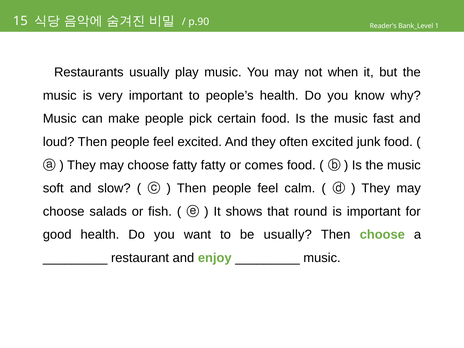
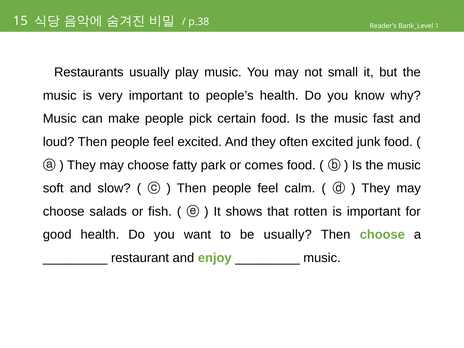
p.90: p.90 -> p.38
when: when -> small
fatty fatty: fatty -> park
round: round -> rotten
